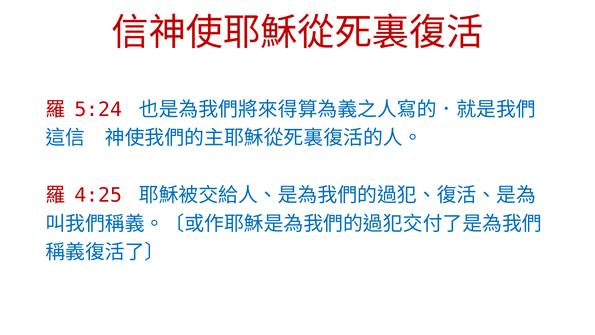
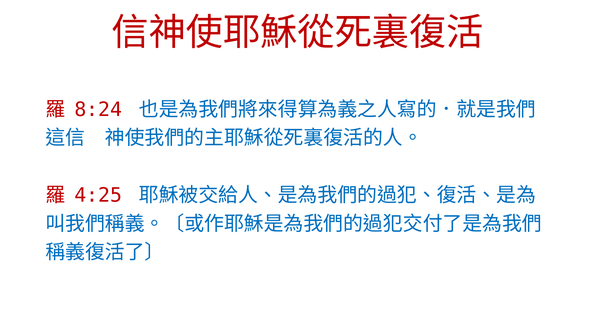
5:24: 5:24 -> 8:24
